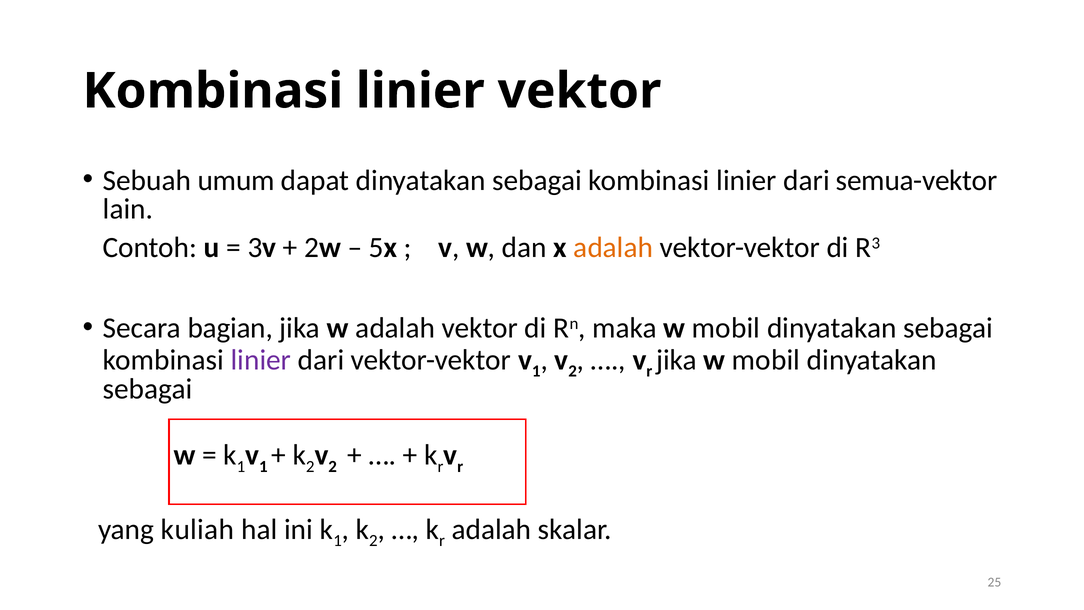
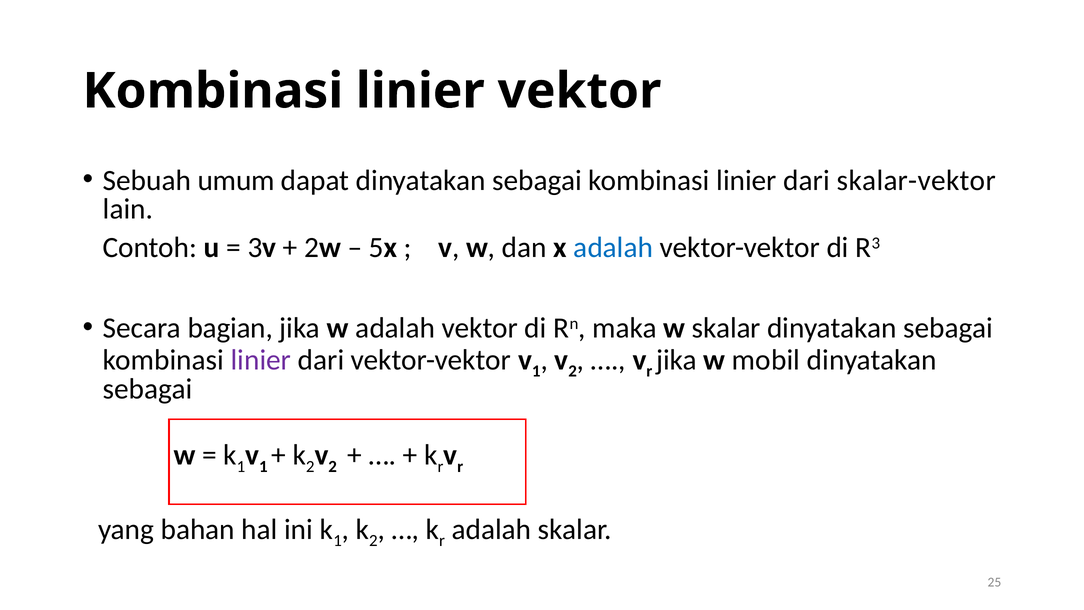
semua-vektor: semua-vektor -> skalar-vektor
adalah at (613, 248) colour: orange -> blue
maka w mobil: mobil -> skalar
kuliah: kuliah -> bahan
